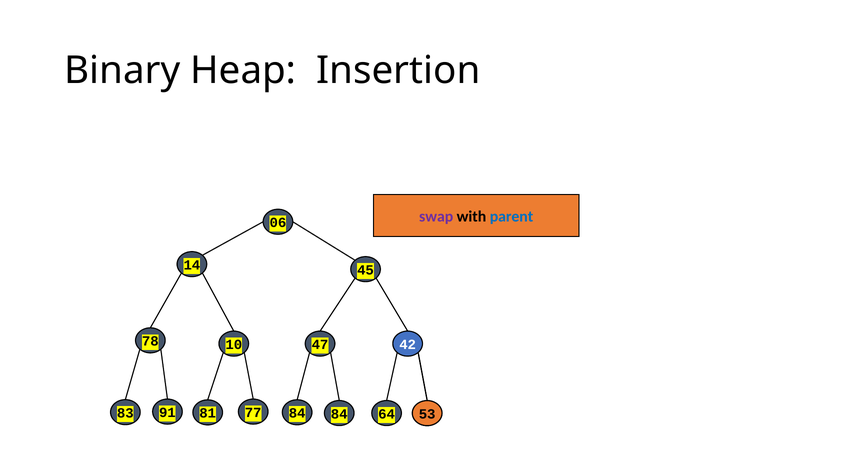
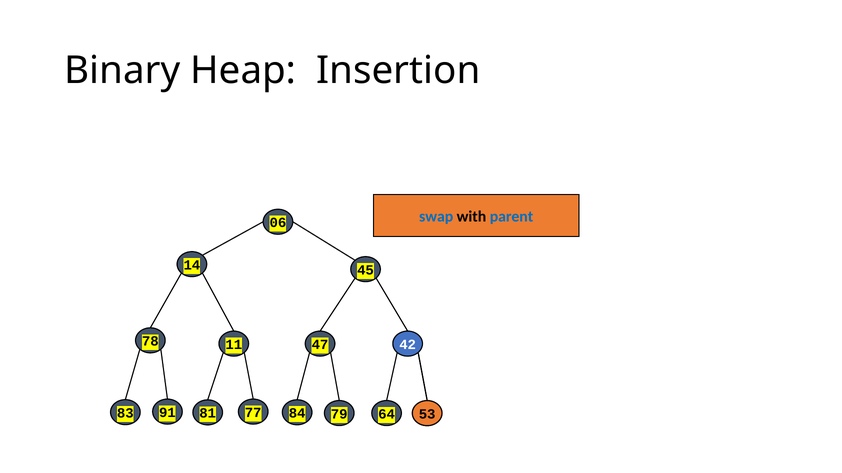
swap colour: purple -> blue
10: 10 -> 11
84 84: 84 -> 79
